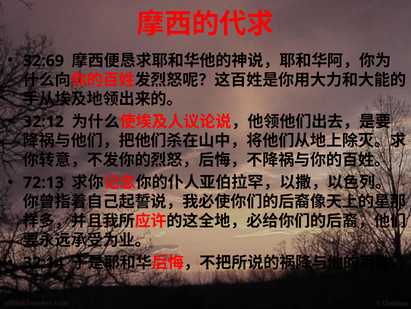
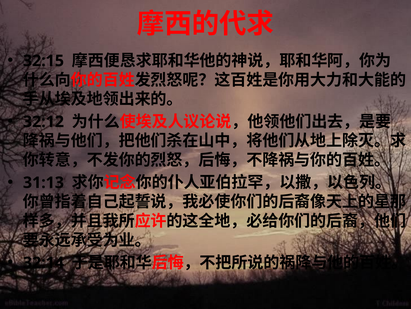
32:69: 32:69 -> 32:15
72:13: 72:13 -> 31:13
